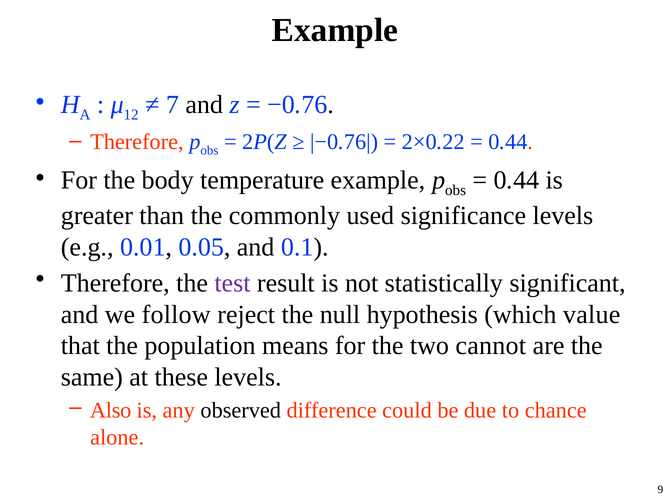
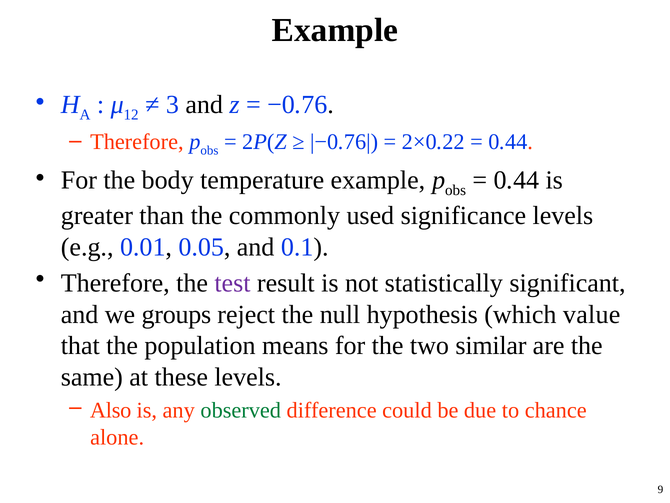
7: 7 -> 3
follow: follow -> groups
cannot: cannot -> similar
observed colour: black -> green
